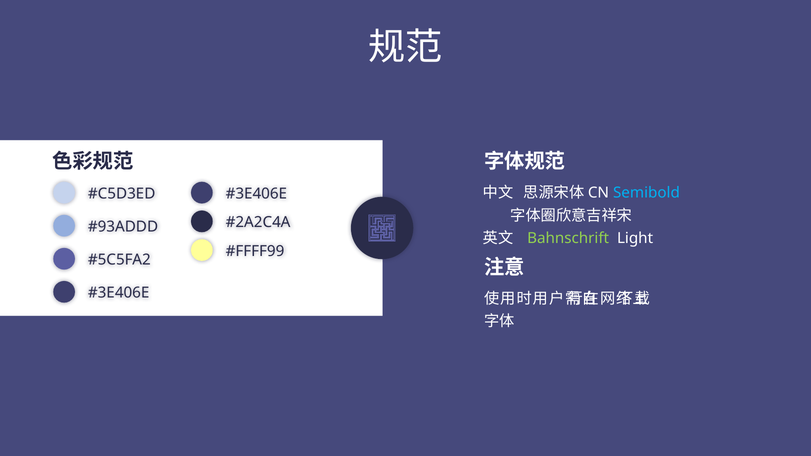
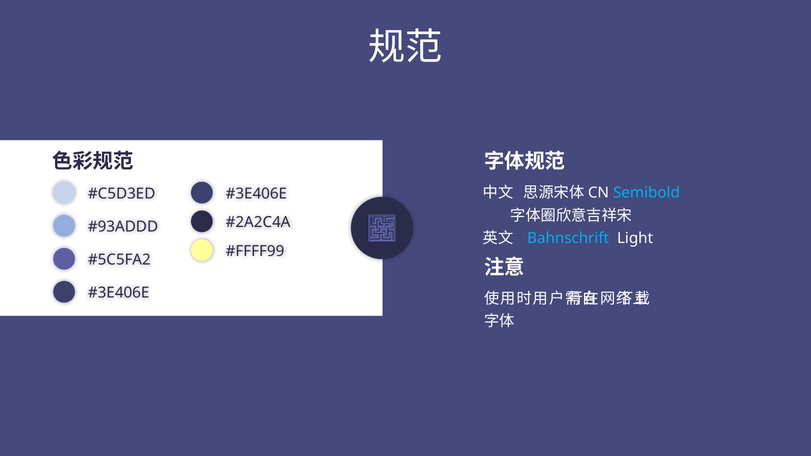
Bahnschrift colour: light green -> light blue
